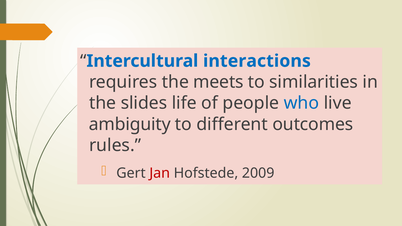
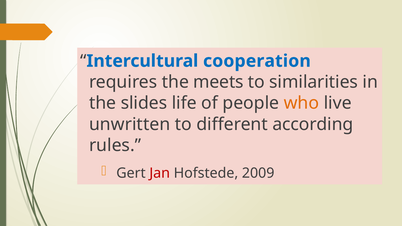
interactions: interactions -> cooperation
who colour: blue -> orange
ambiguity: ambiguity -> unwritten
outcomes: outcomes -> according
